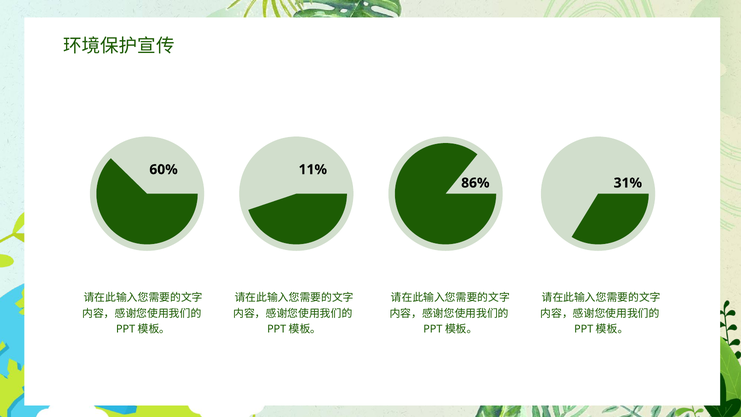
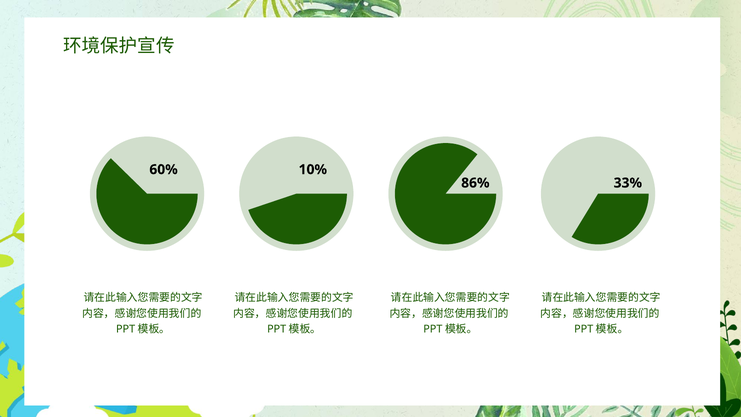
11%: 11% -> 10%
31%: 31% -> 33%
